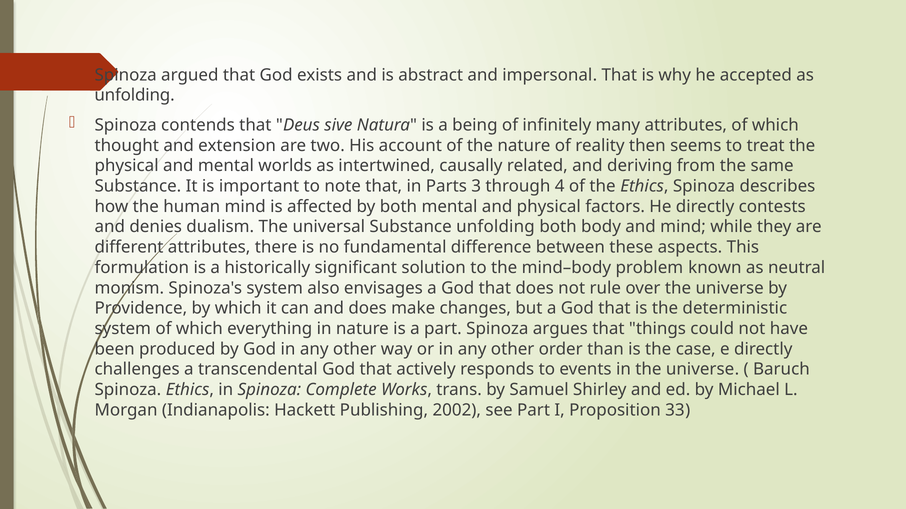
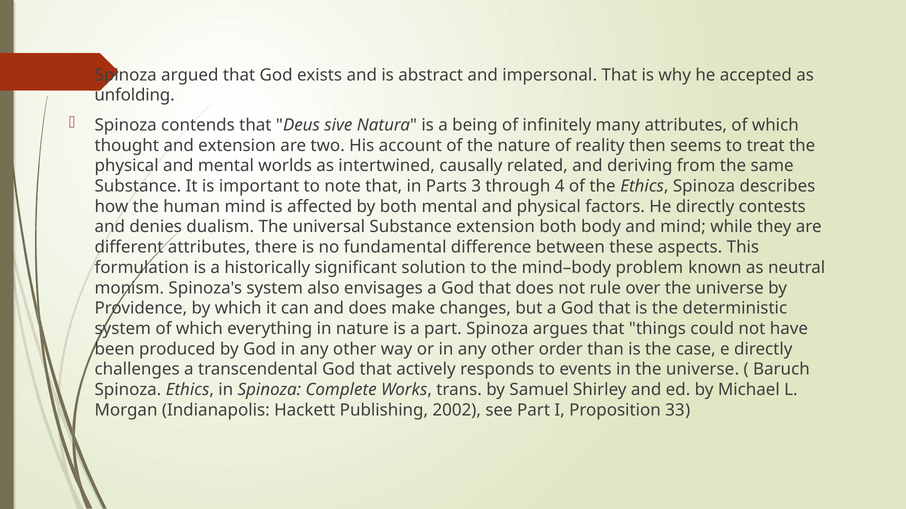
Substance unfolding: unfolding -> extension
